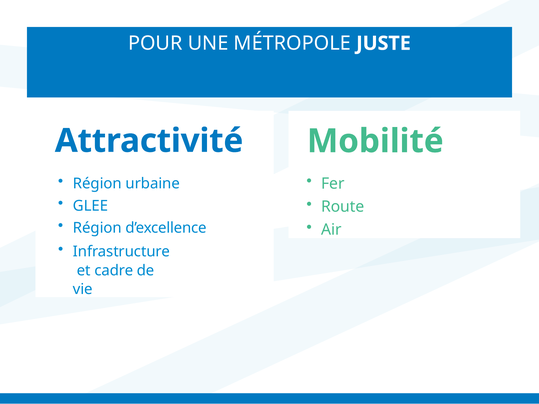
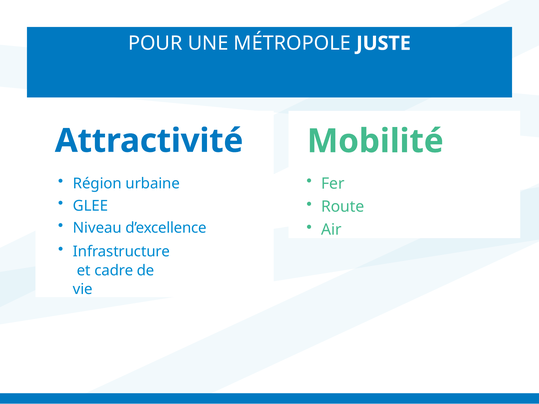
Région at (97, 228): Région -> Niveau
